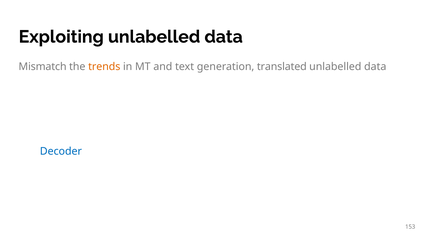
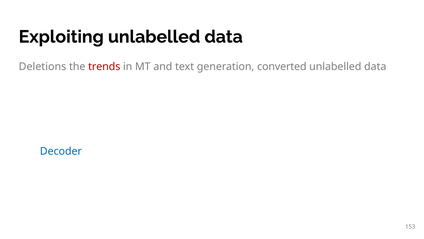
Mismatch: Mismatch -> Deletions
trends colour: orange -> red
translated: translated -> converted
